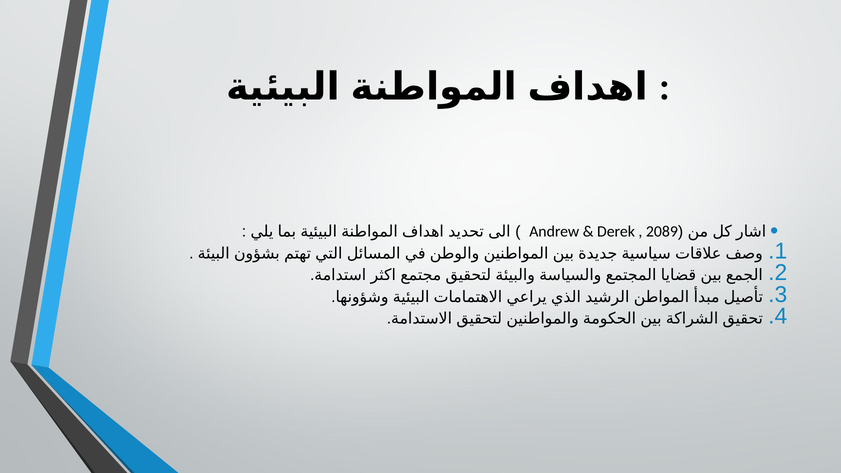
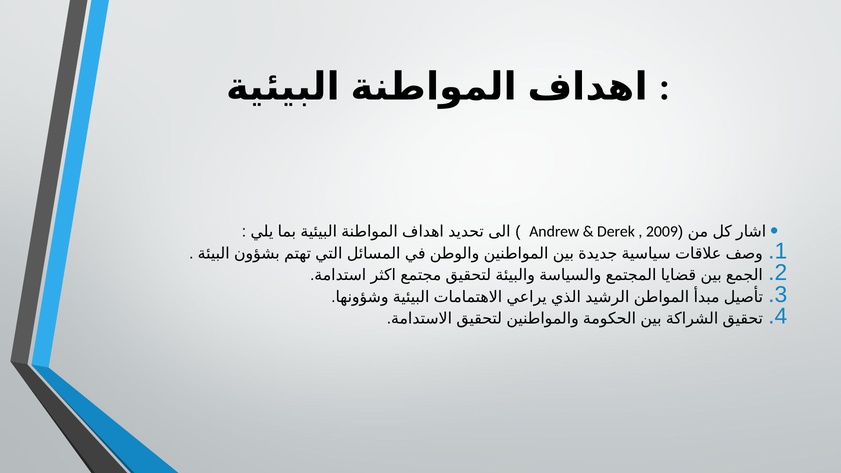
2089: 2089 -> 2009
